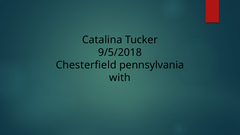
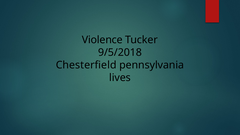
Catalina: Catalina -> Violence
with: with -> lives
